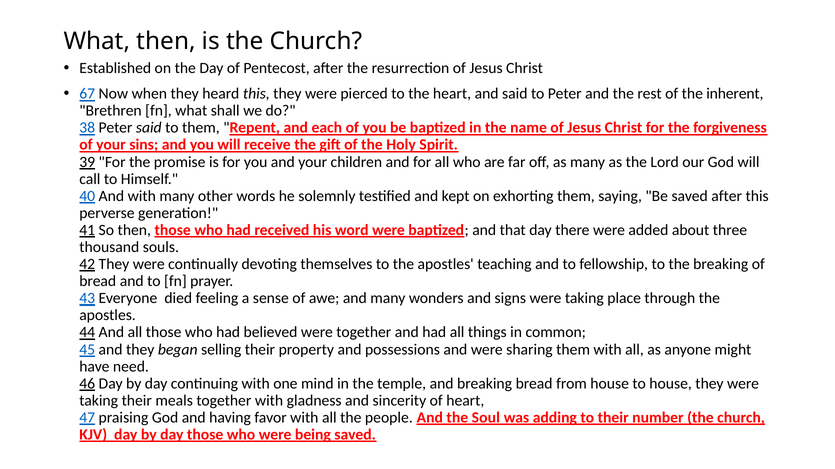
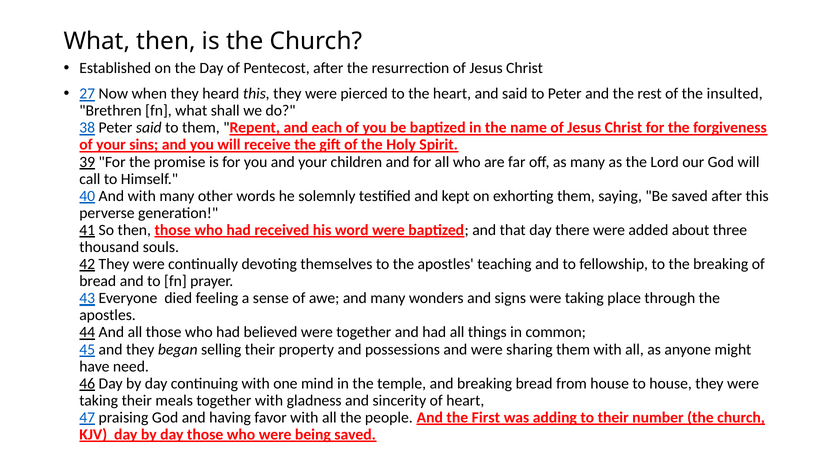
67: 67 -> 27
inherent: inherent -> insulted
Soul: Soul -> First
